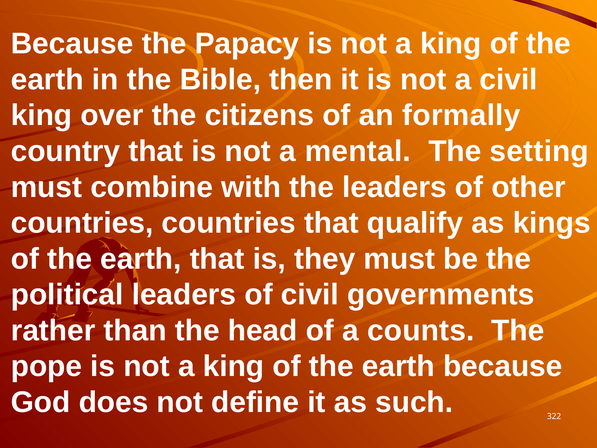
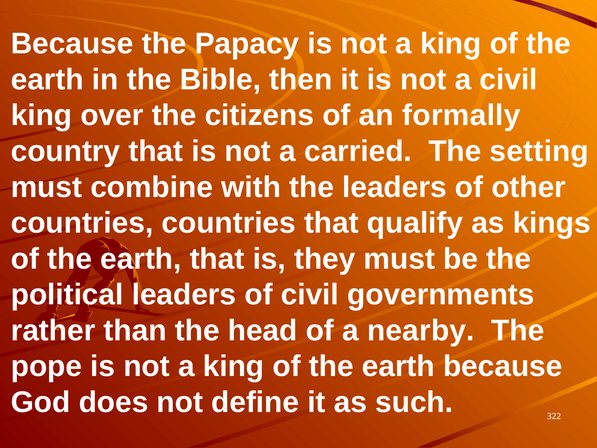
mental: mental -> carried
counts: counts -> nearby
